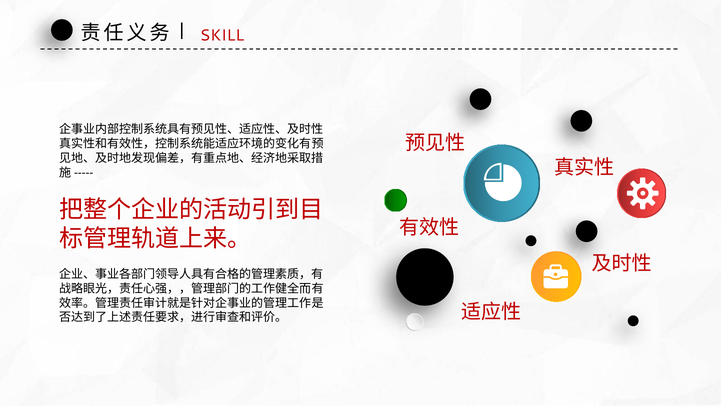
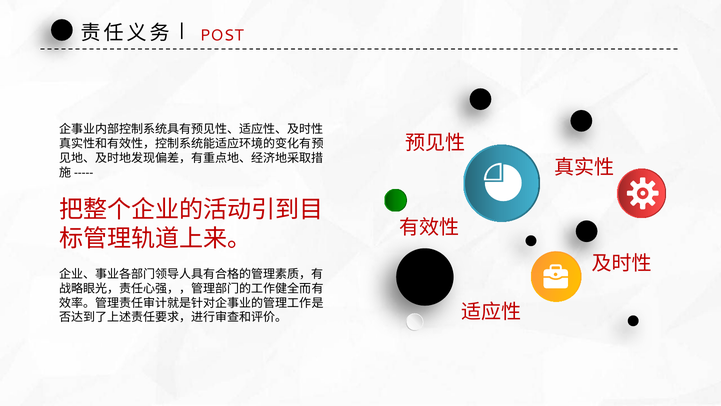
SKILL: SKILL -> POST
